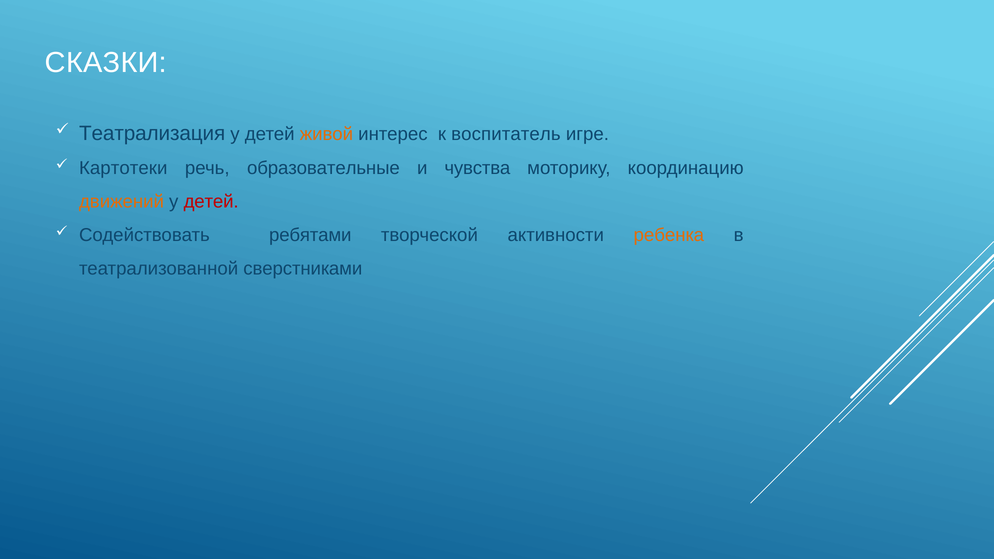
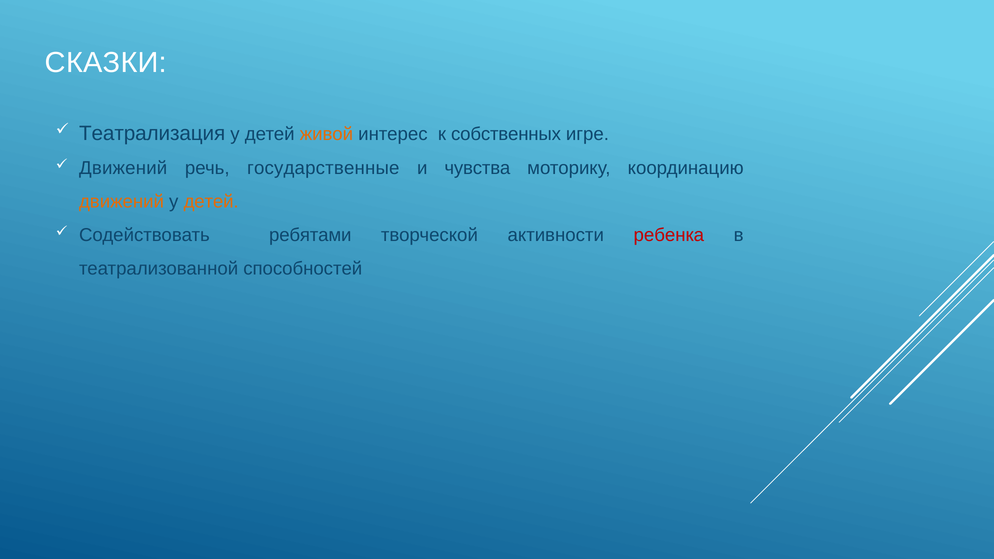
воспитатель: воспитатель -> собственных
Картотеки at (123, 168): Картотеки -> Движений
образовательные: образовательные -> государственные
детей at (211, 202) colour: red -> orange
ребенка colour: orange -> red
сверстниками: сверстниками -> способностей
